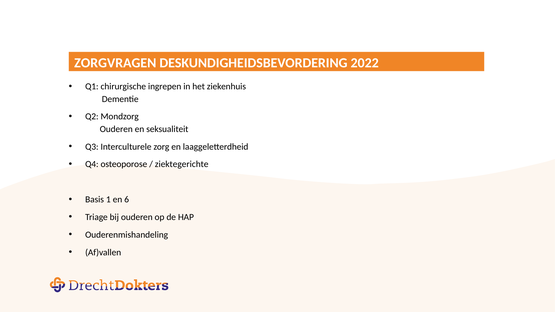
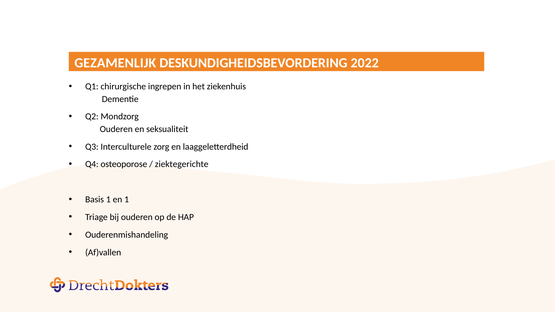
ZORGVRAGEN: ZORGVRAGEN -> GEZAMENLIJK
en 6: 6 -> 1
